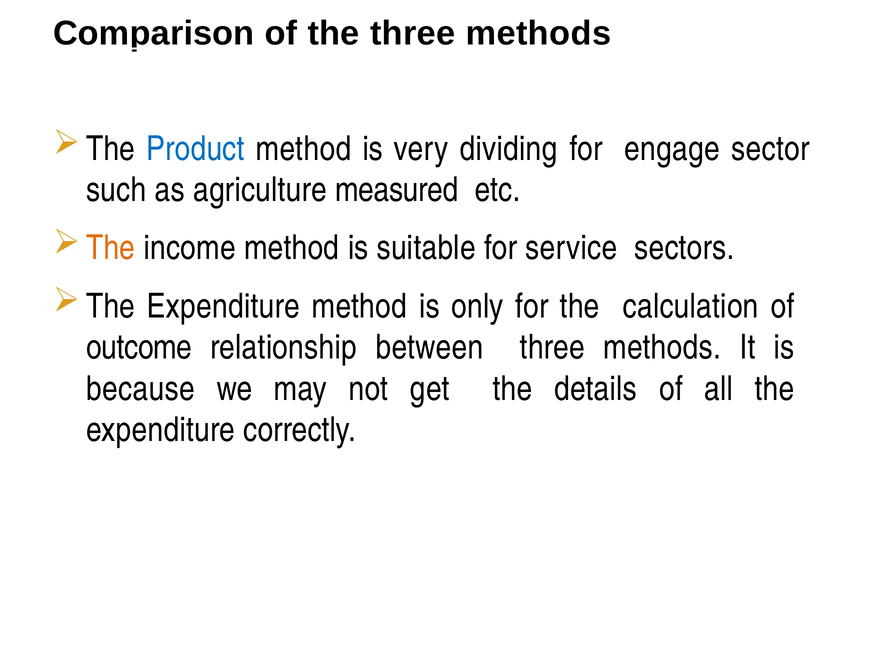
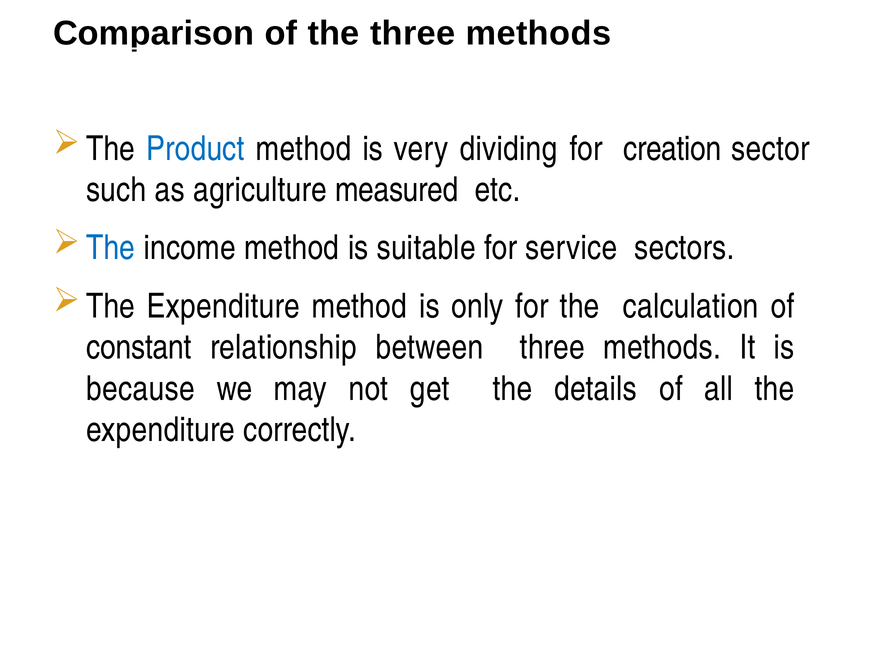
engage: engage -> creation
The at (111, 248) colour: orange -> blue
outcome: outcome -> constant
